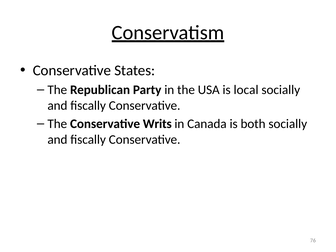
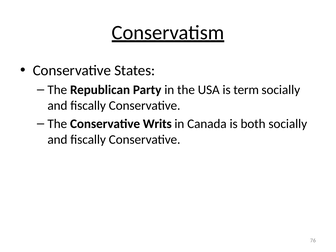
local: local -> term
